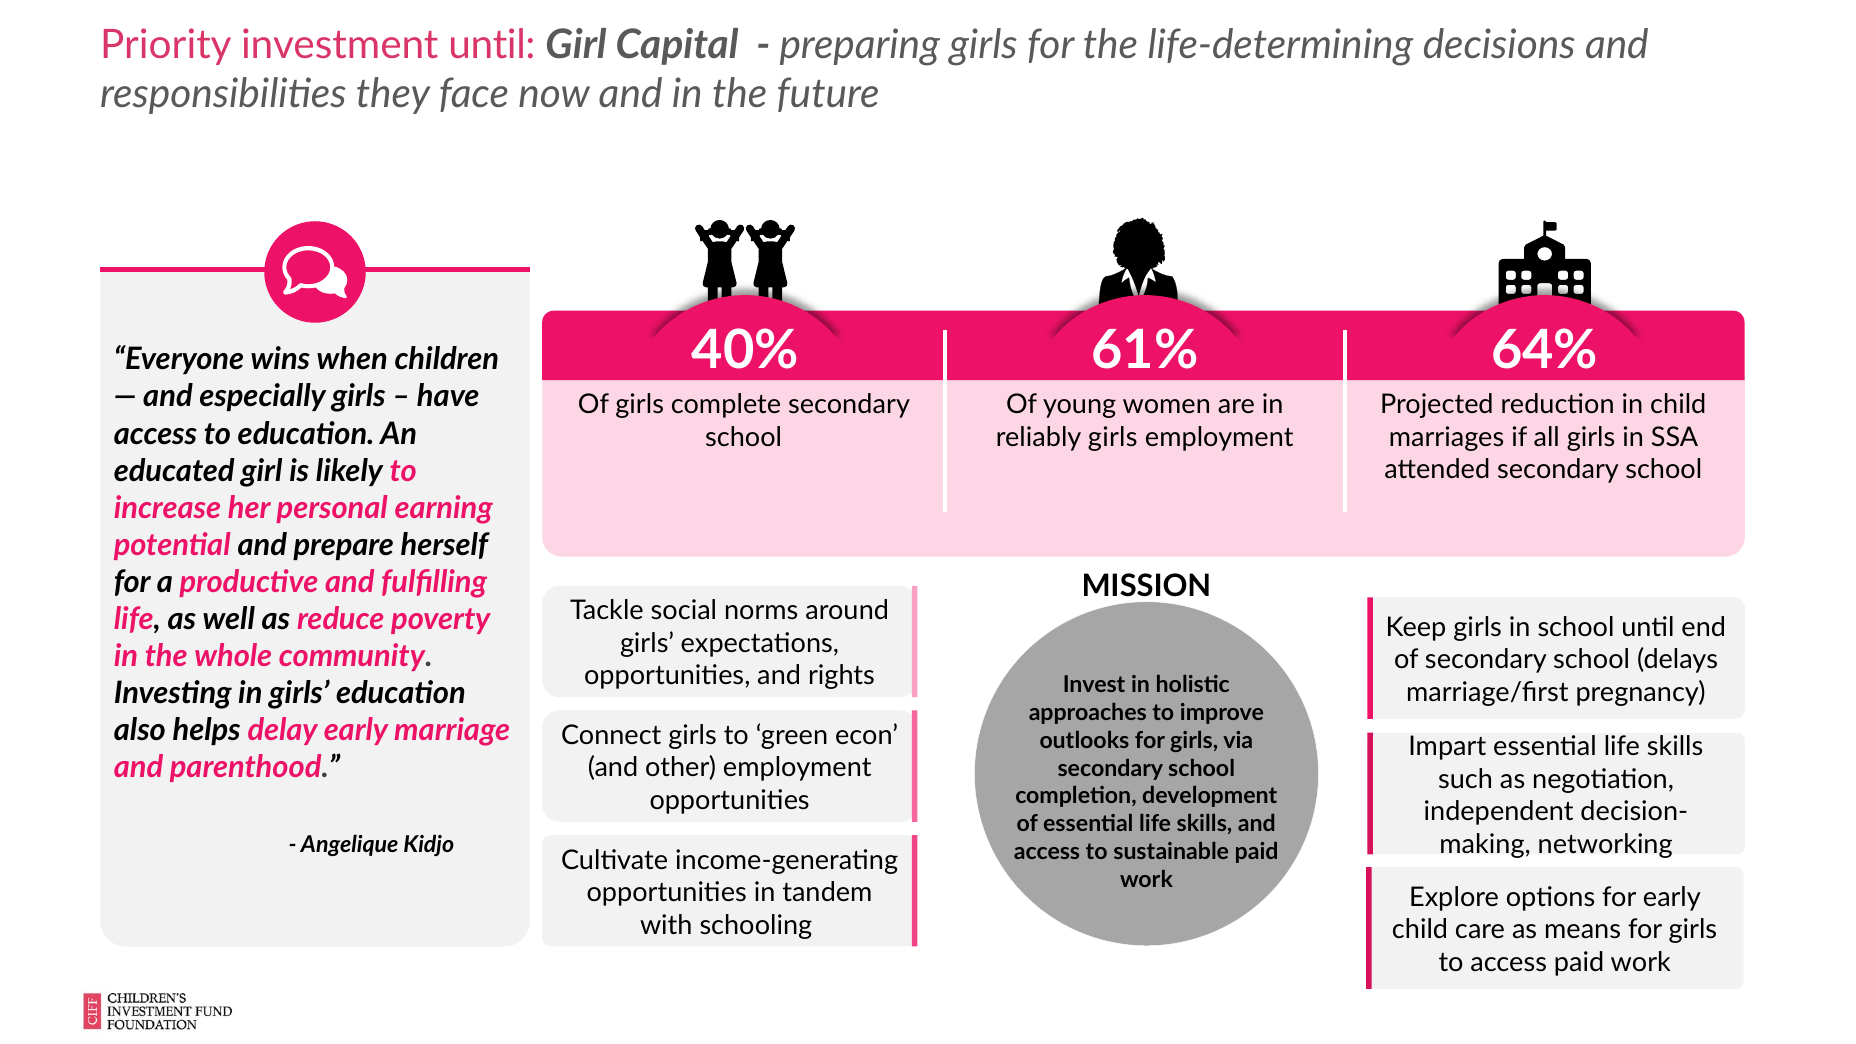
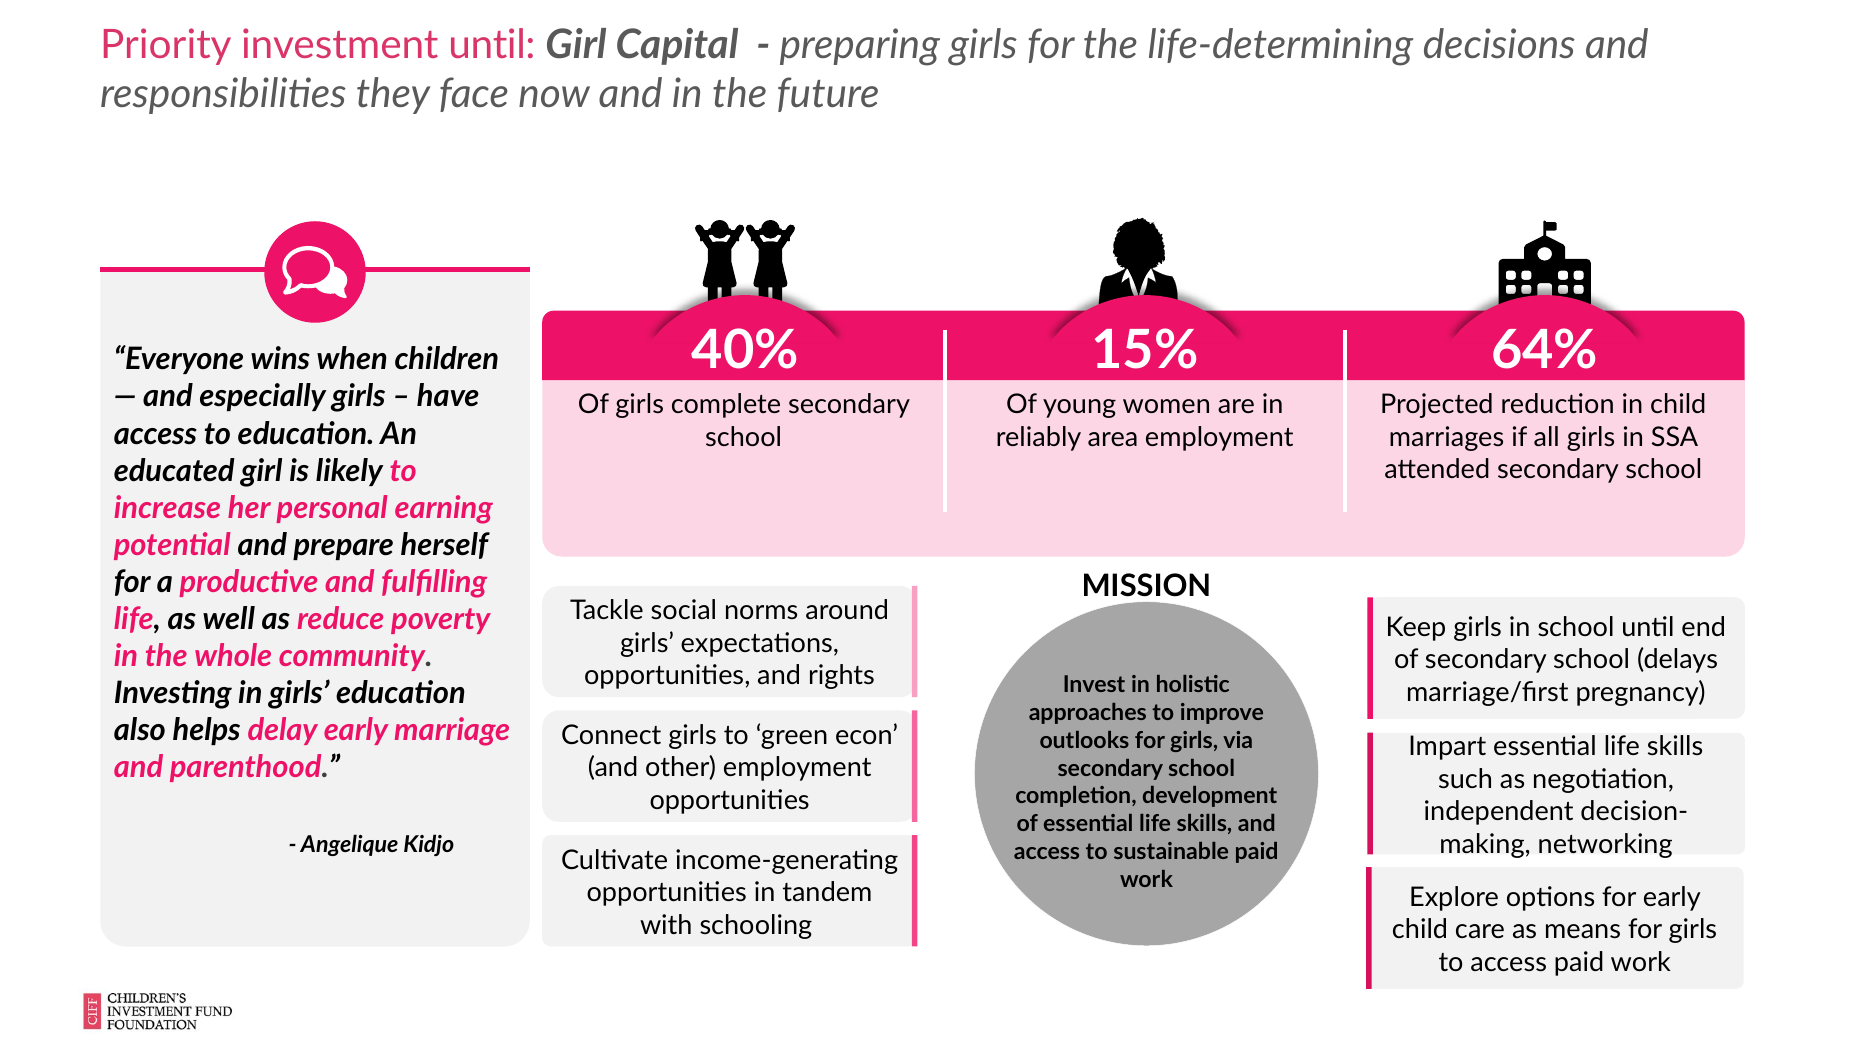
61%: 61% -> 15%
reliably girls: girls -> area
